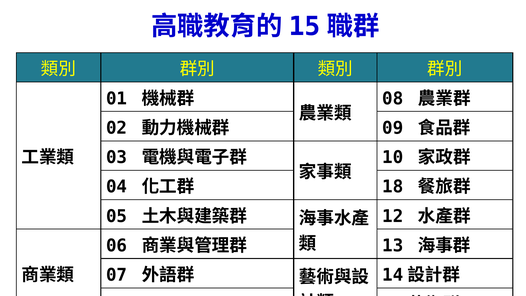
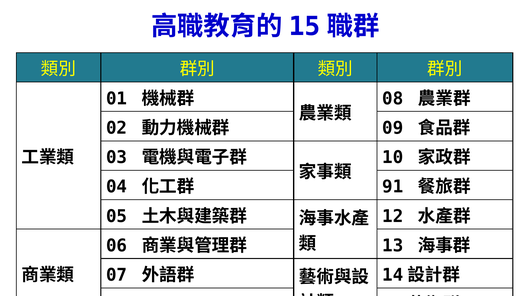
18: 18 -> 91
